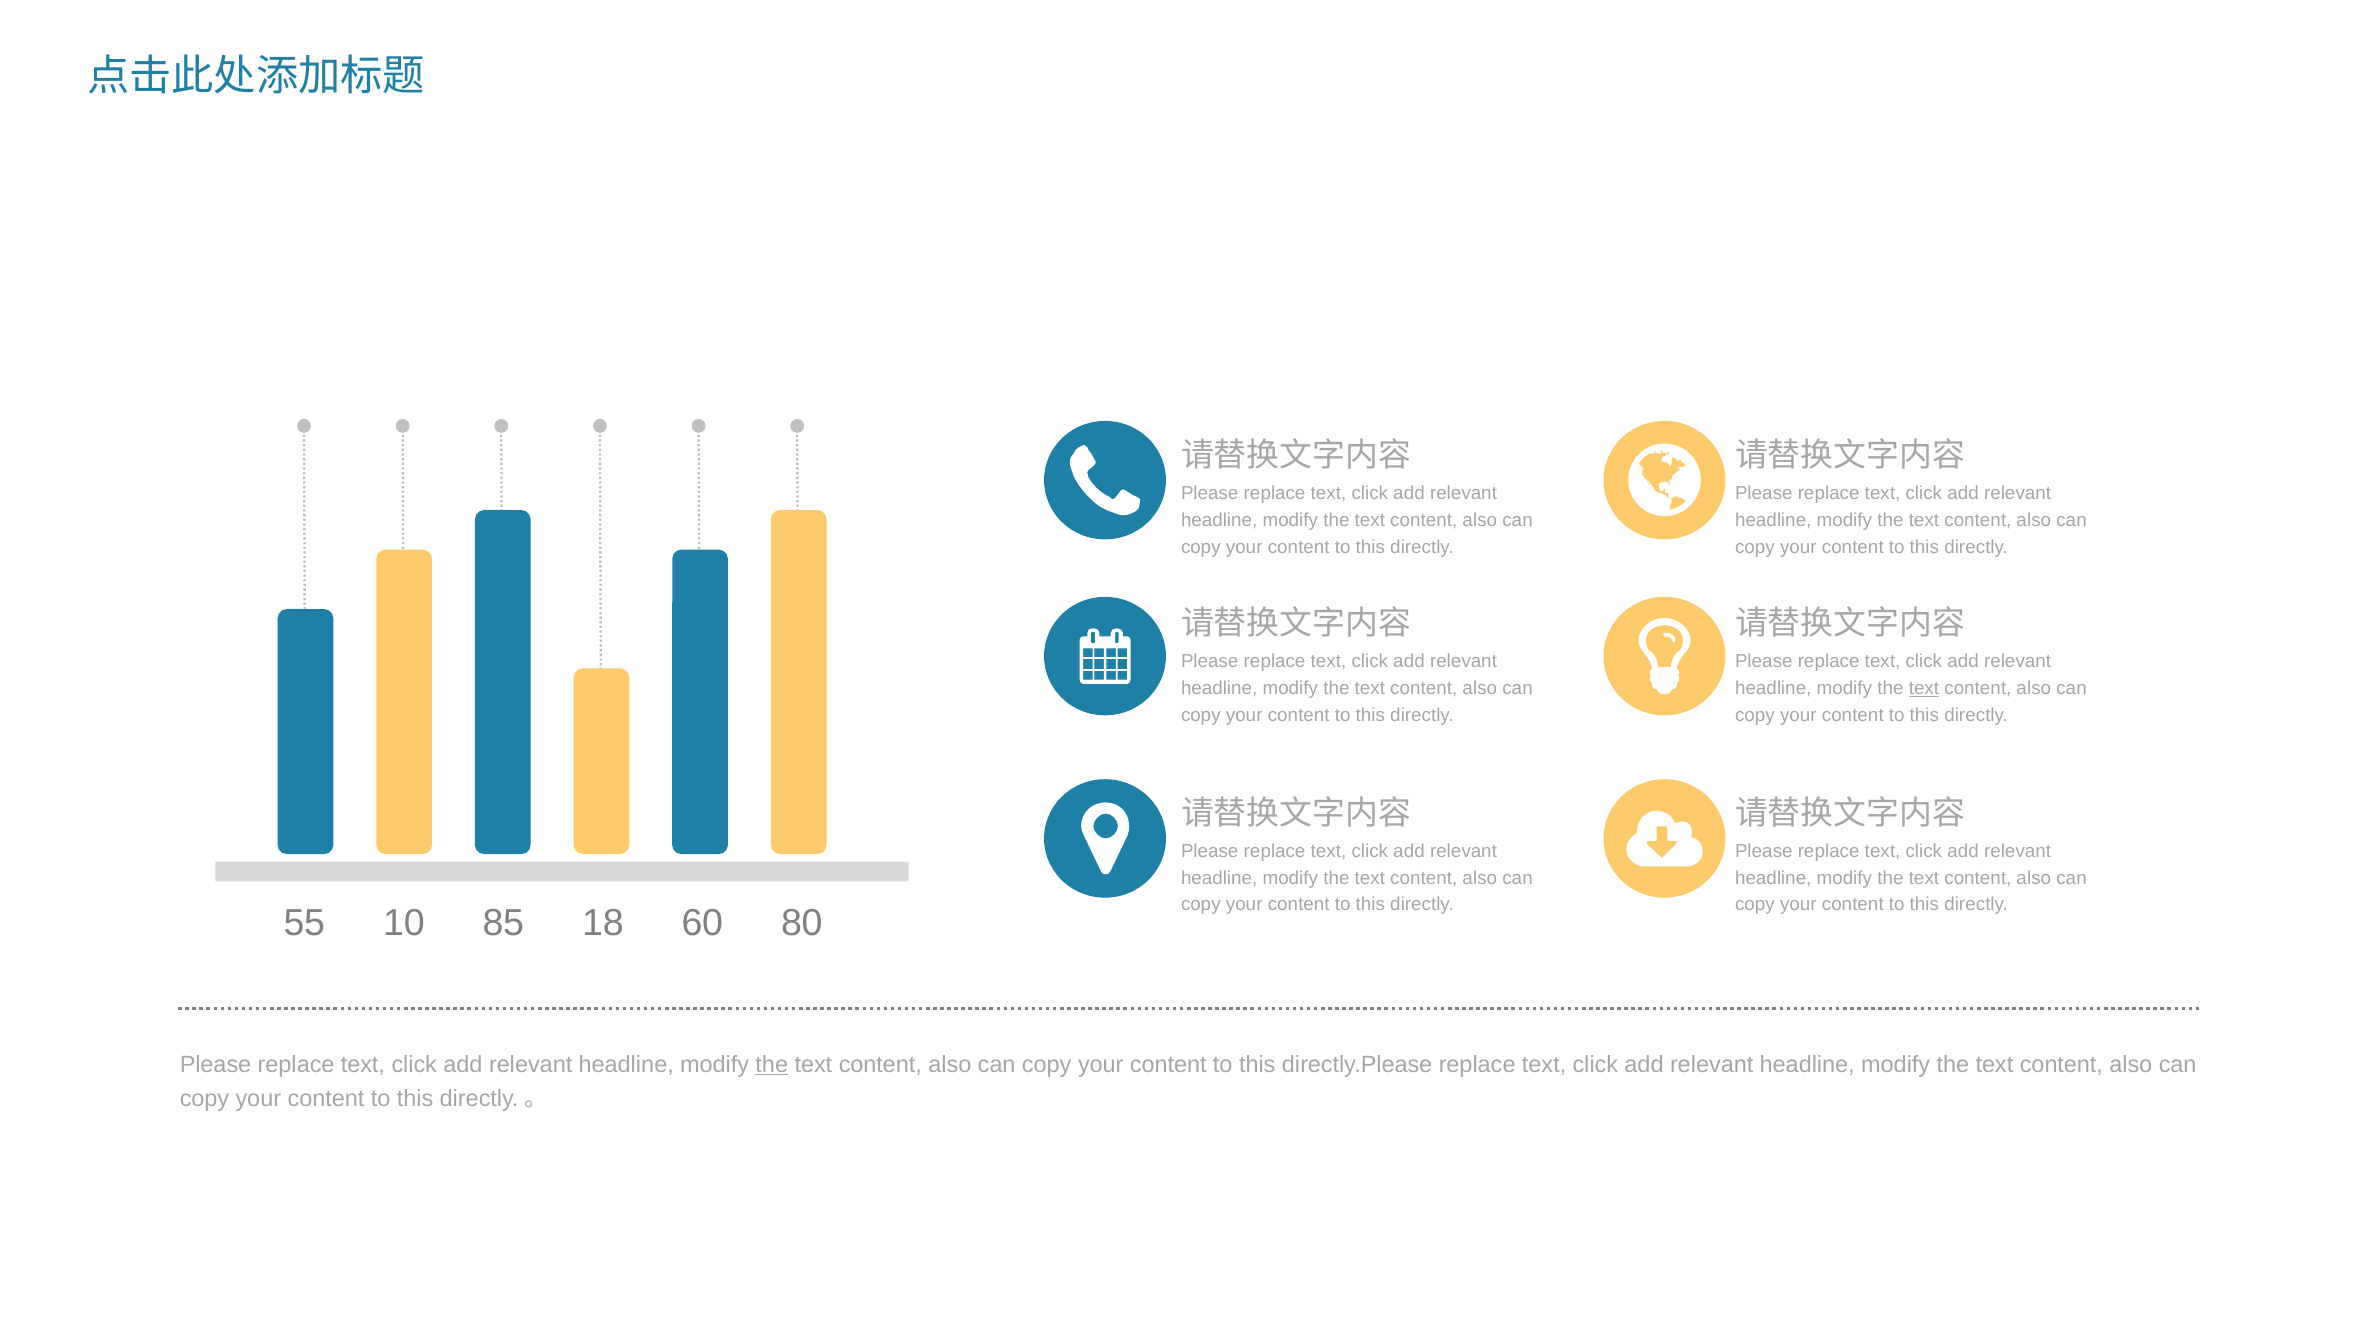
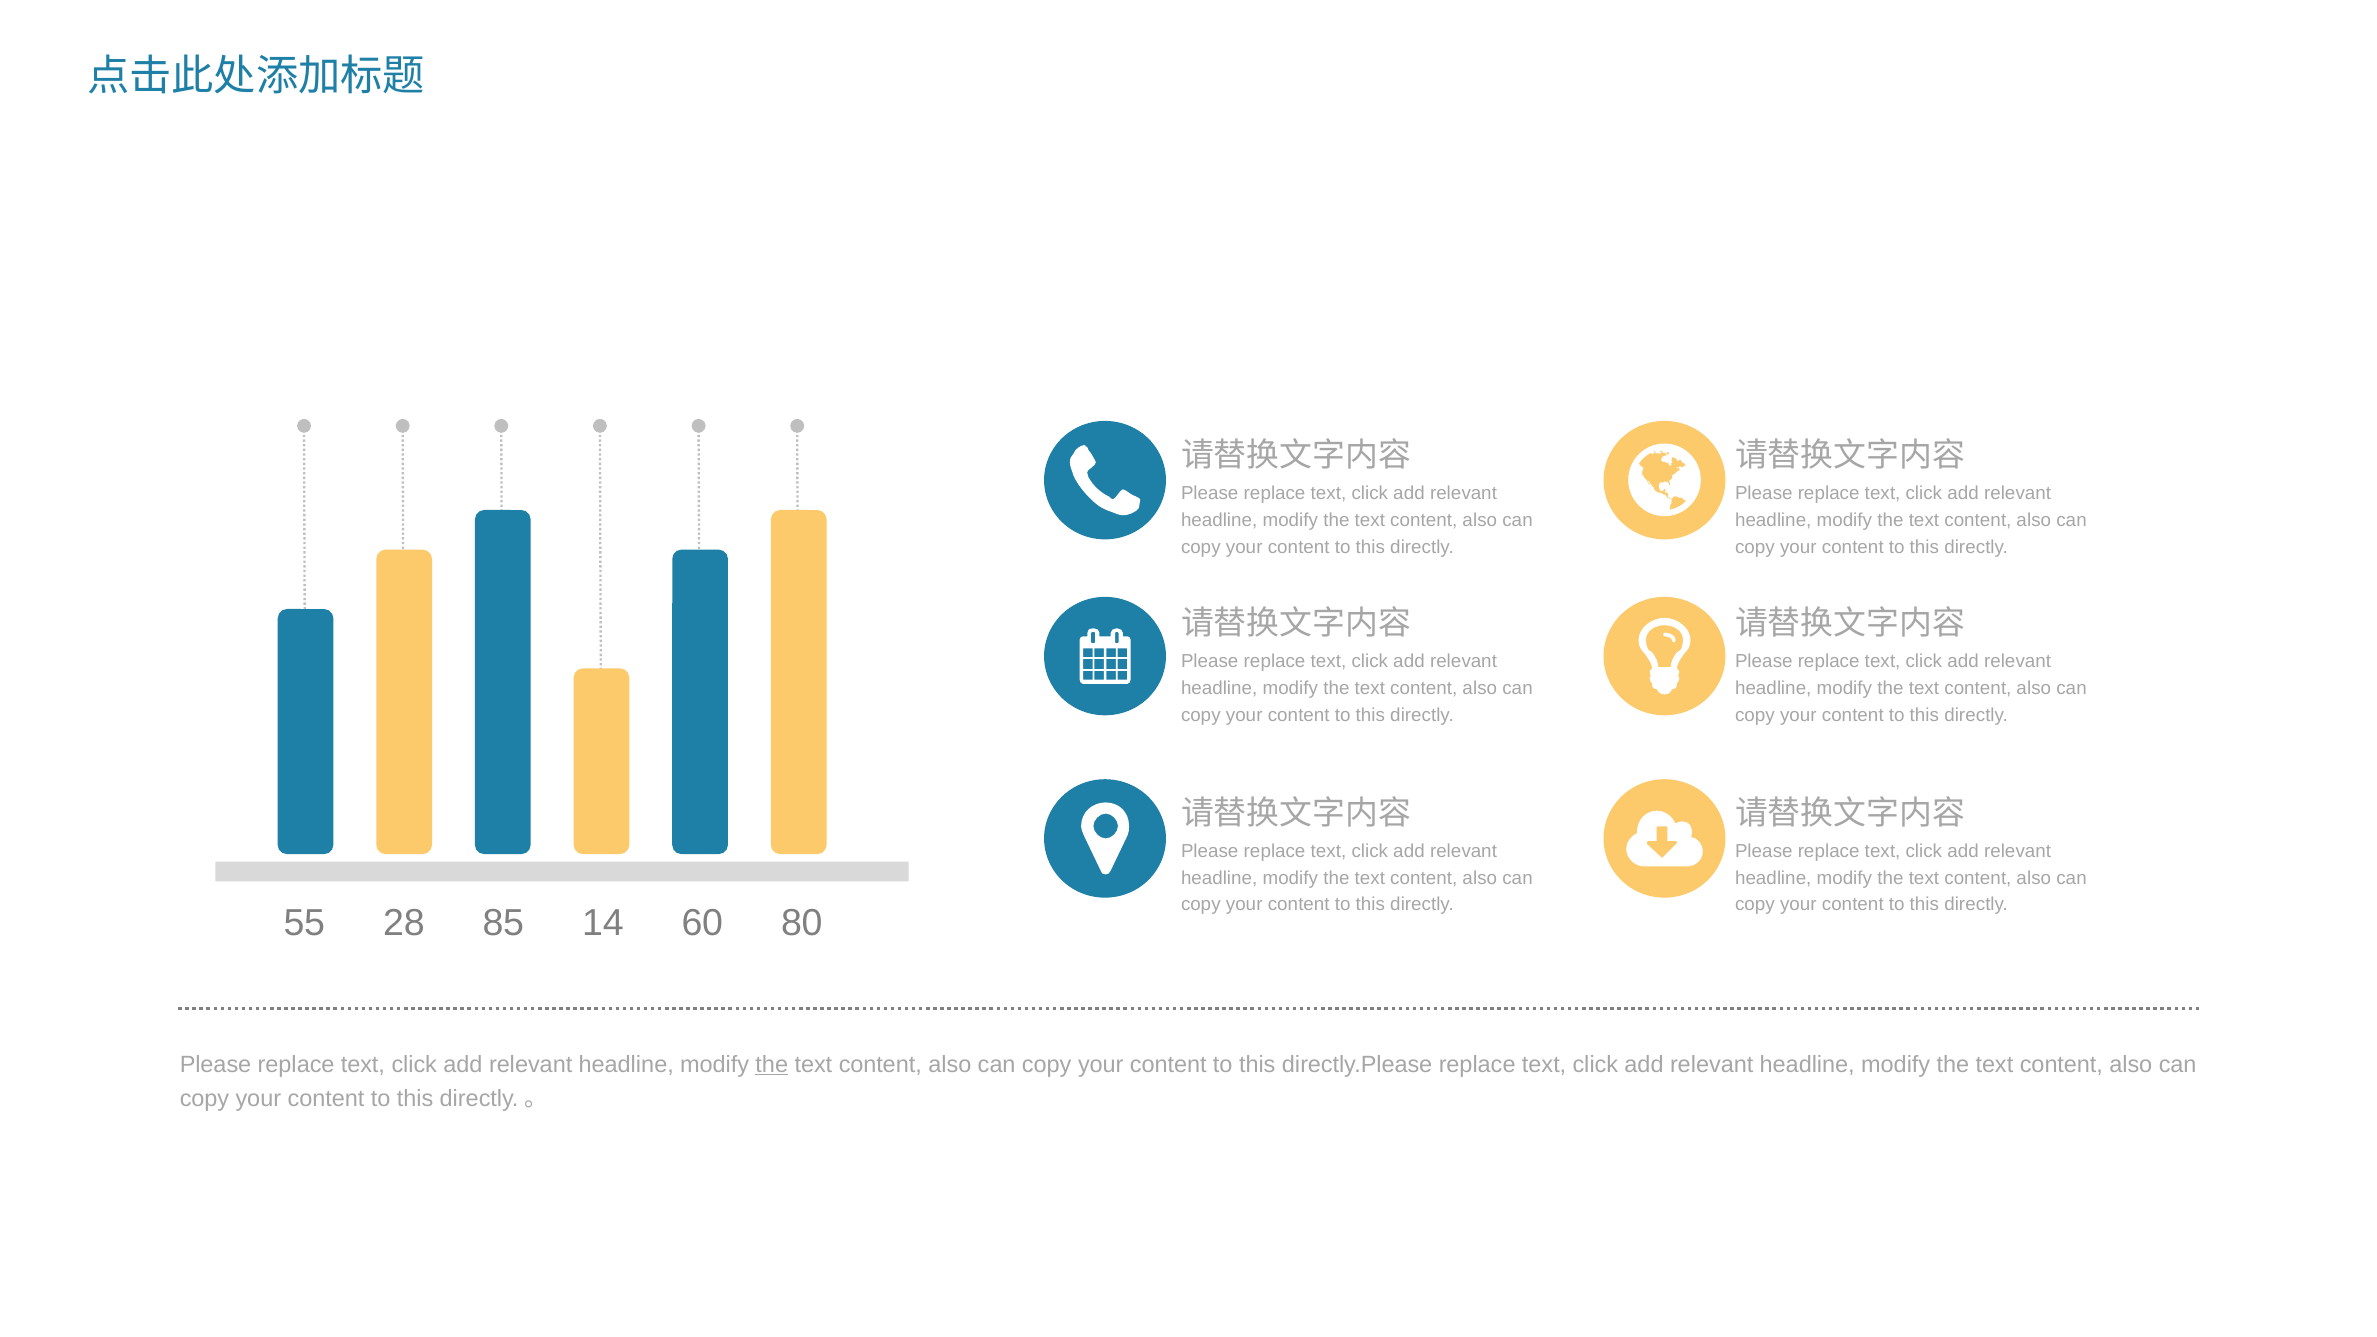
text at (1924, 688) underline: present -> none
10: 10 -> 28
18: 18 -> 14
